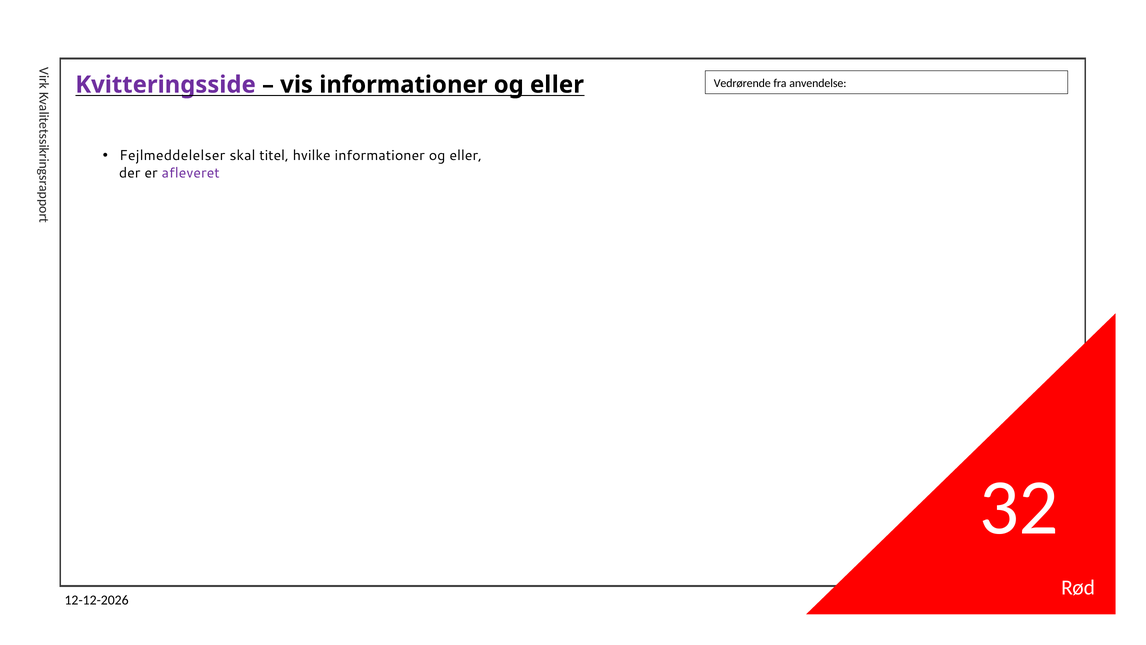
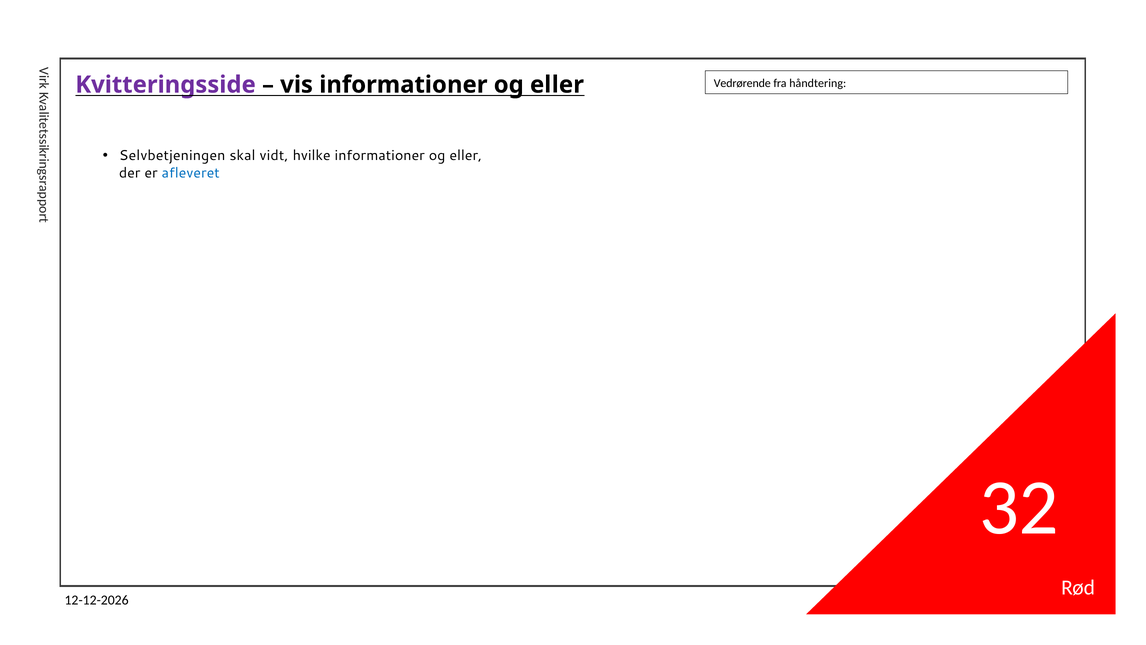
anvendelse: anvendelse -> håndtering
Fejlmeddelelser: Fejlmeddelelser -> Selvbetjeningen
titel: titel -> vidt
afleveret colour: purple -> blue
